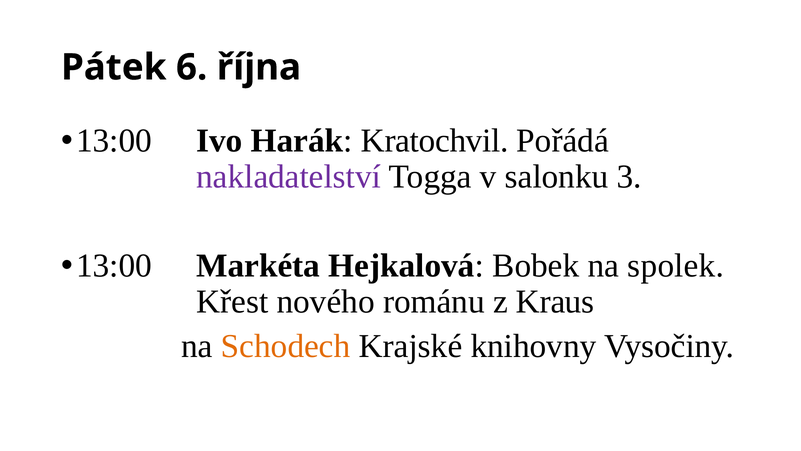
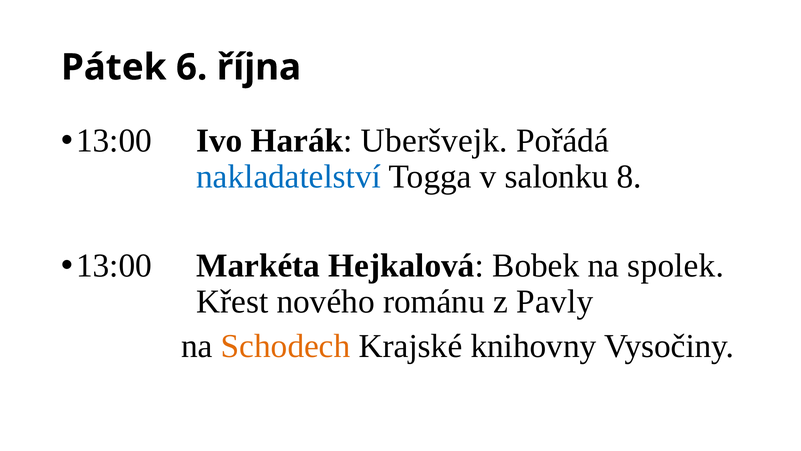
Kratochvil: Kratochvil -> Uberšvejk
nakladatelství colour: purple -> blue
3: 3 -> 8
Kraus: Kraus -> Pavly
